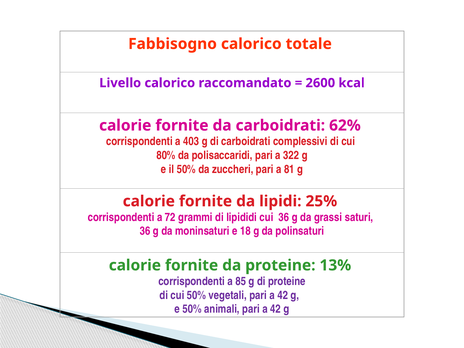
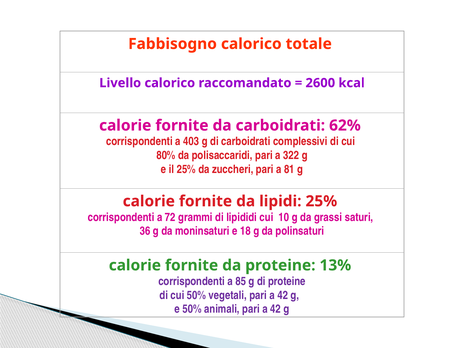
il 50%: 50% -> 25%
cui 36: 36 -> 10
